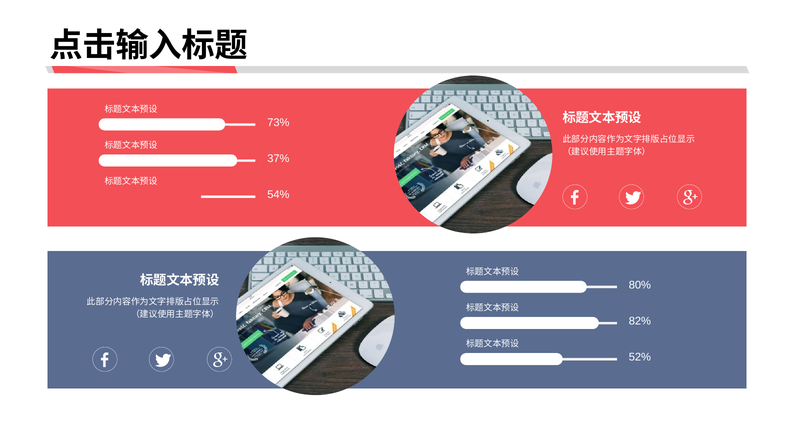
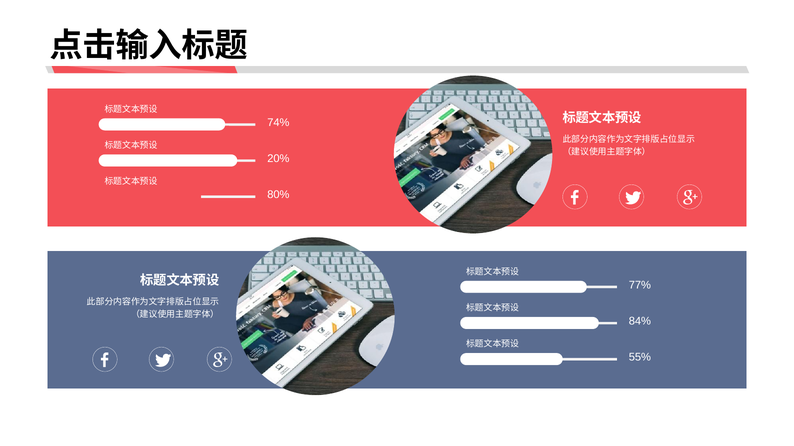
73%: 73% -> 74%
37%: 37% -> 20%
54%: 54% -> 80%
80%: 80% -> 77%
82%: 82% -> 84%
52%: 52% -> 55%
